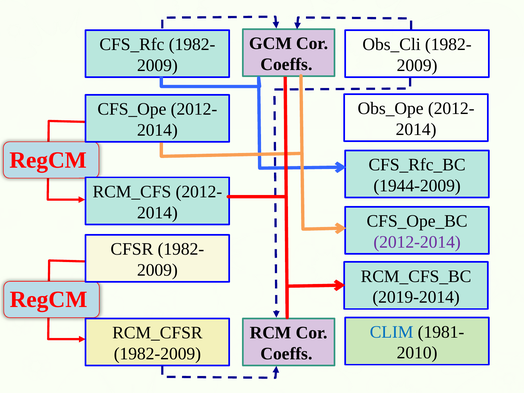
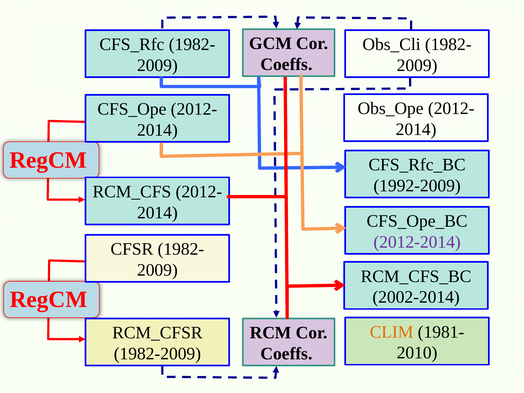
1944-2009: 1944-2009 -> 1992-2009
2019-2014: 2019-2014 -> 2002-2014
CLIM colour: blue -> orange
